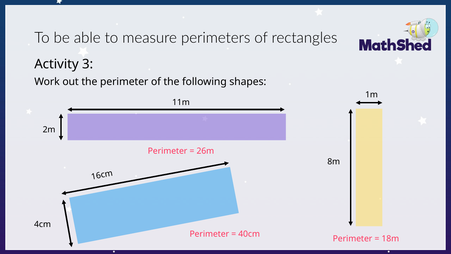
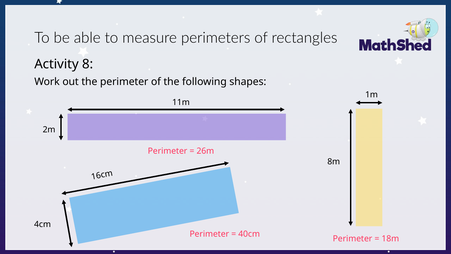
3: 3 -> 8
